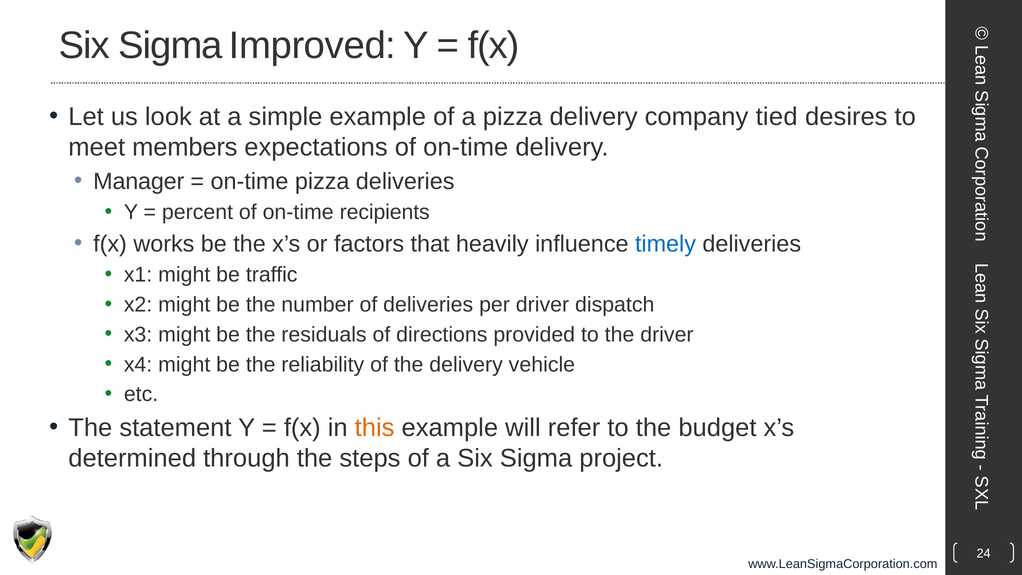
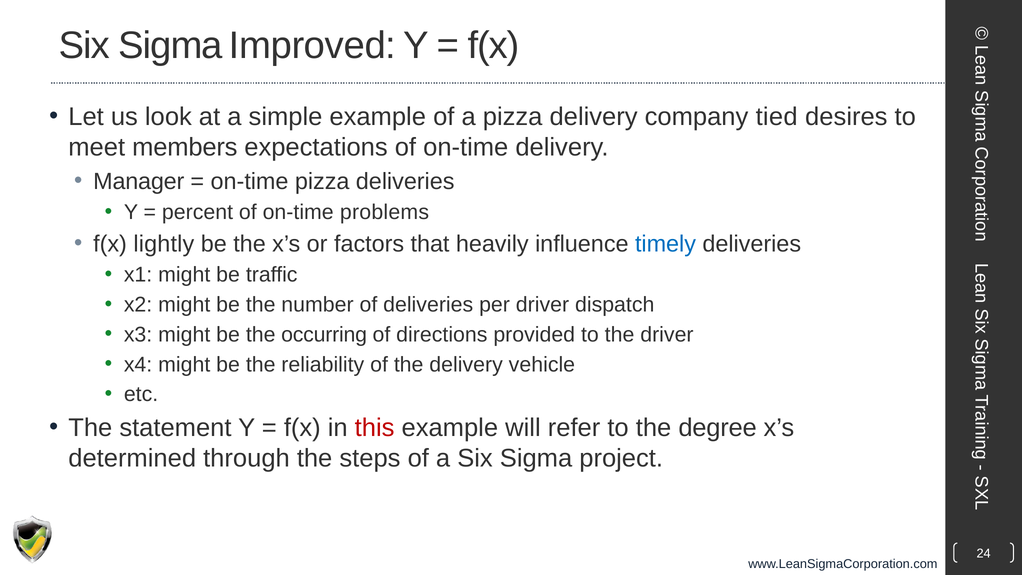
recipients: recipients -> problems
works: works -> lightly
residuals: residuals -> occurring
this colour: orange -> red
budget: budget -> degree
